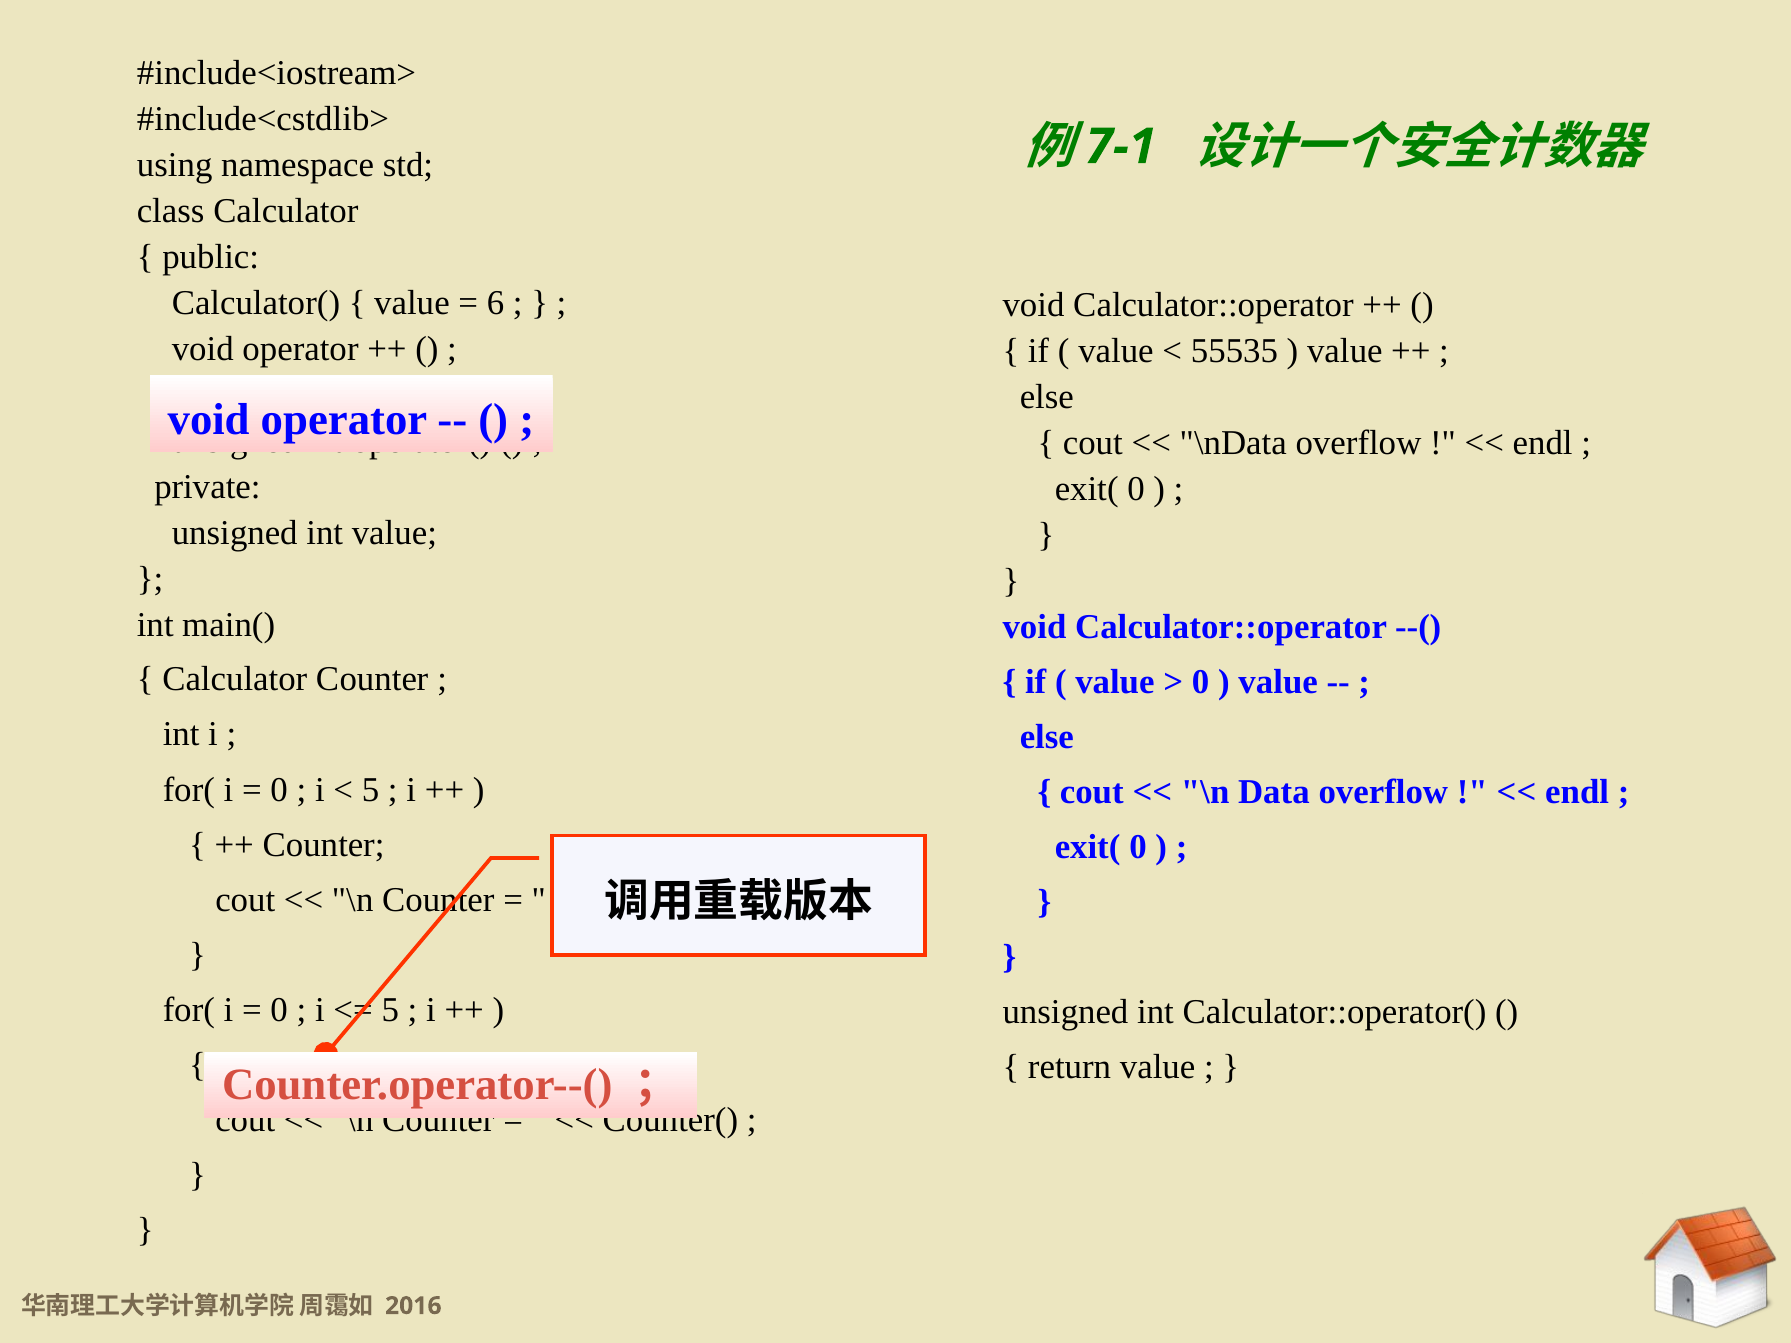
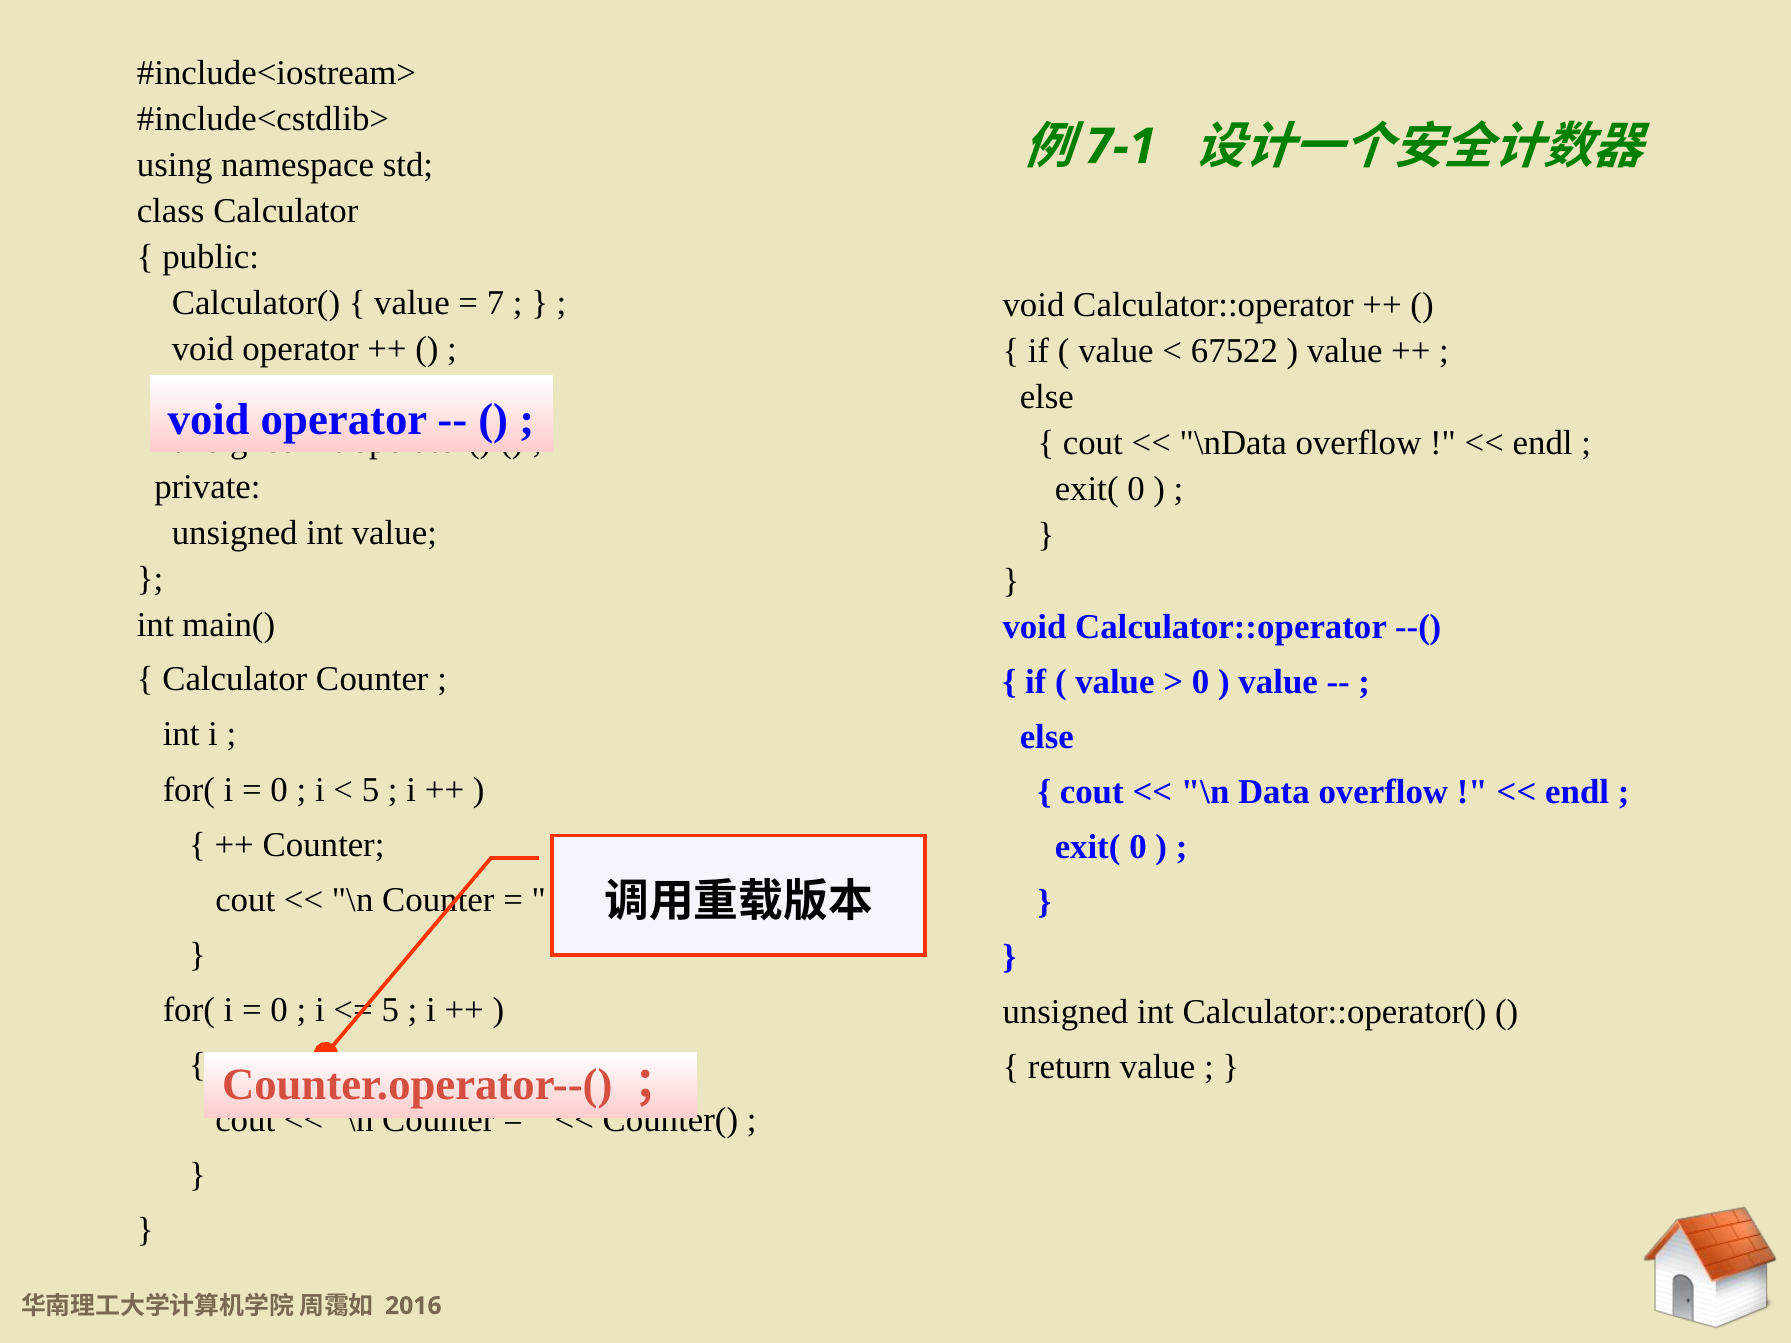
6: 6 -> 7
55535: 55535 -> 67522
